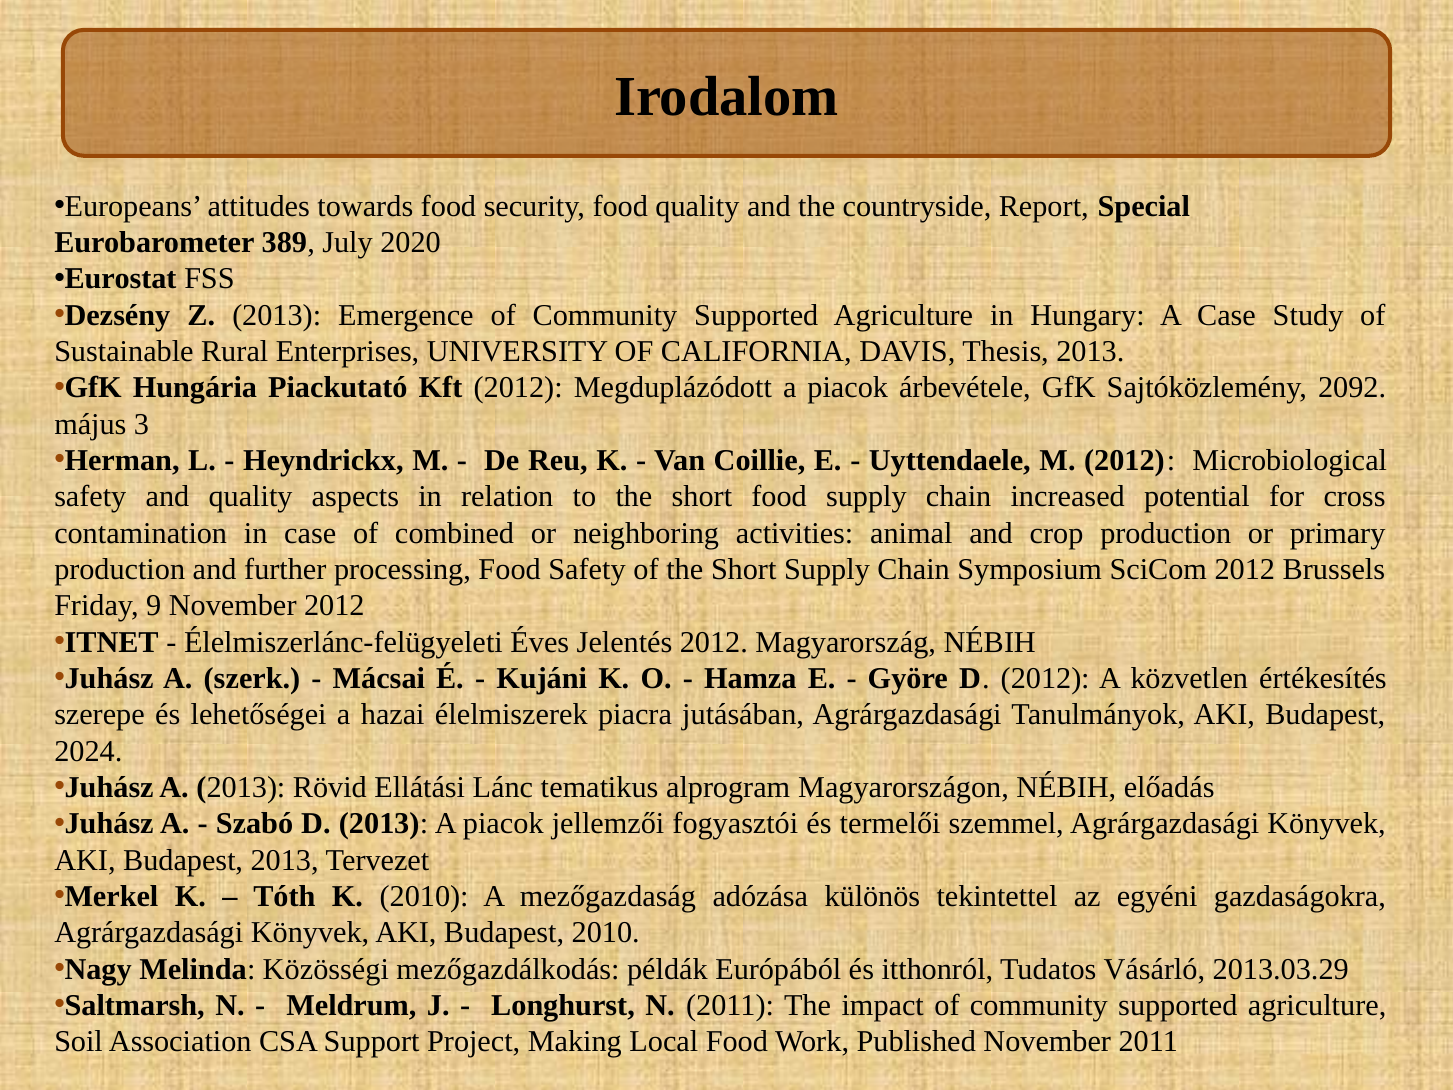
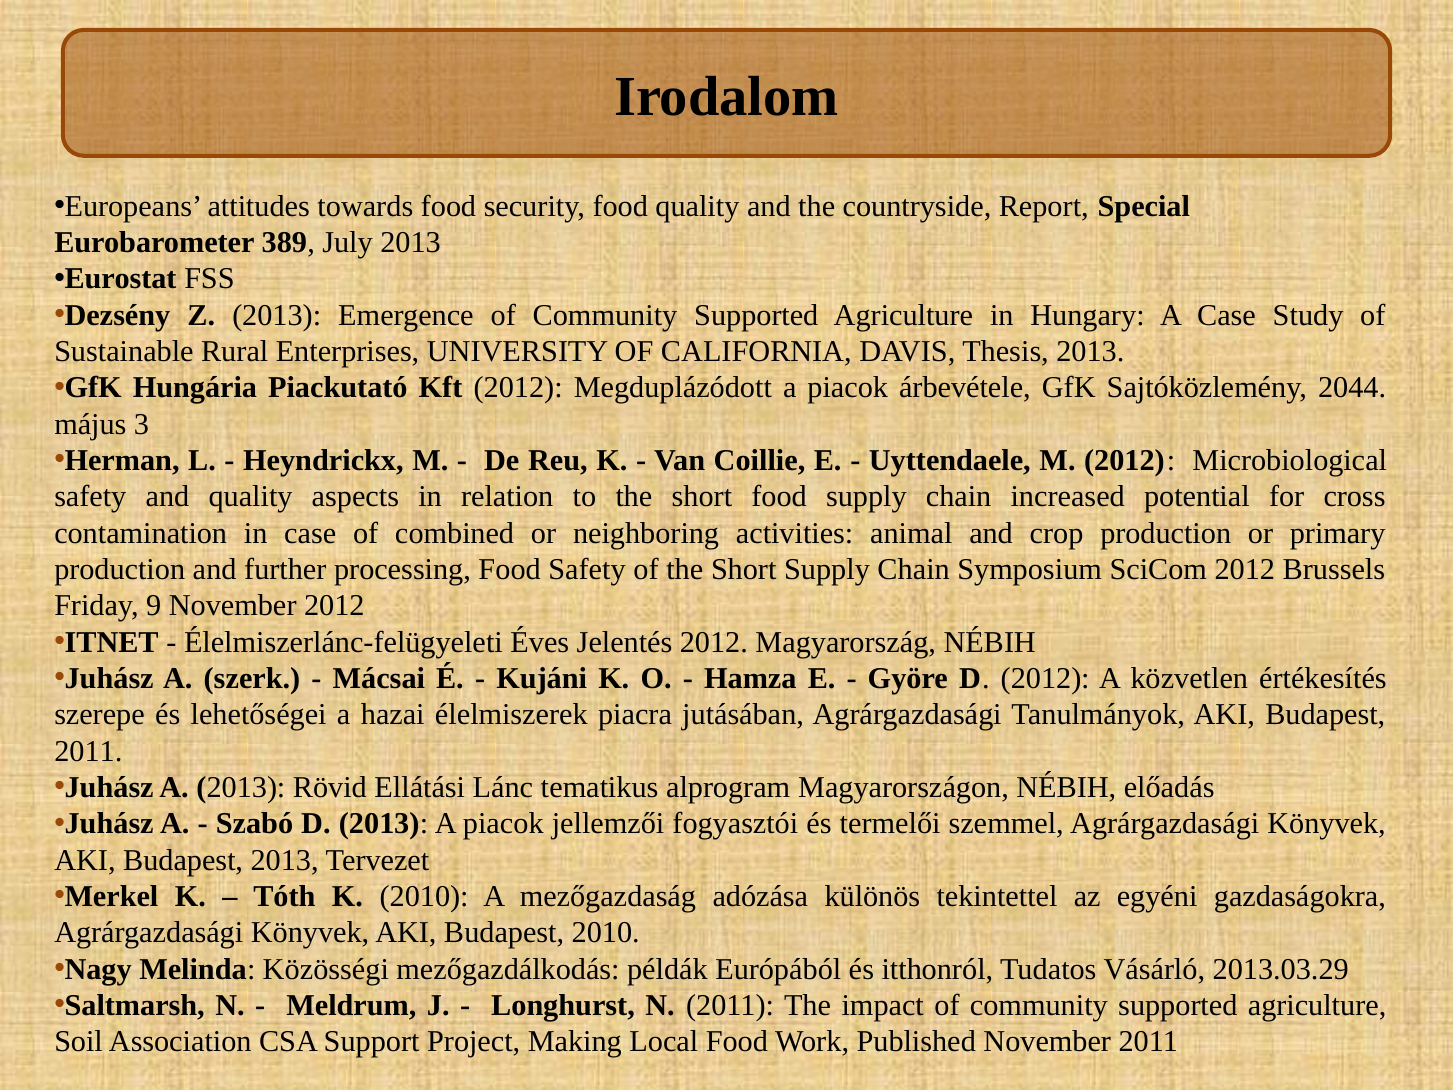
July 2020: 2020 -> 2013
2092: 2092 -> 2044
2024 at (88, 751): 2024 -> 2011
